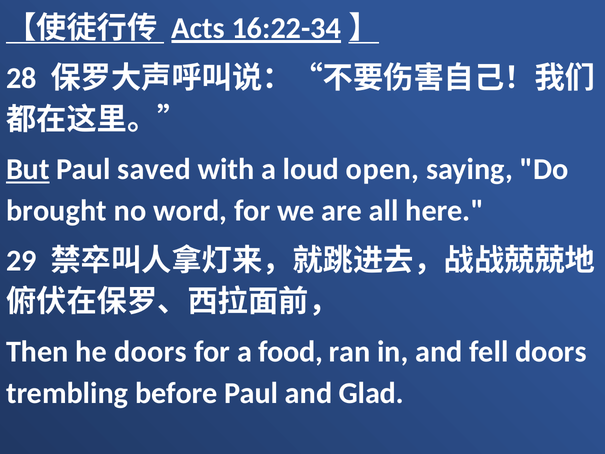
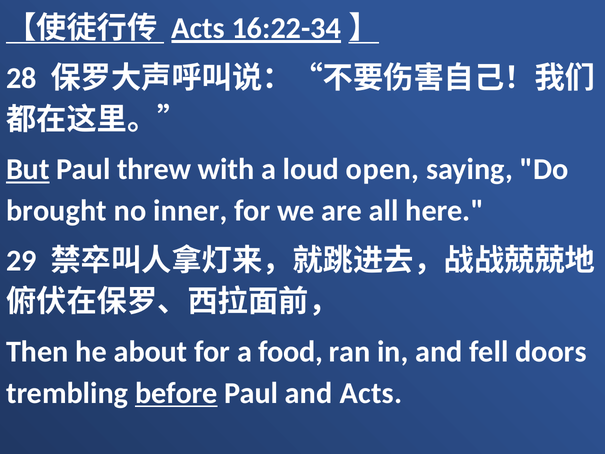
saved: saved -> threw
word: word -> inner
he doors: doors -> about
before underline: none -> present
and Glad: Glad -> Acts
